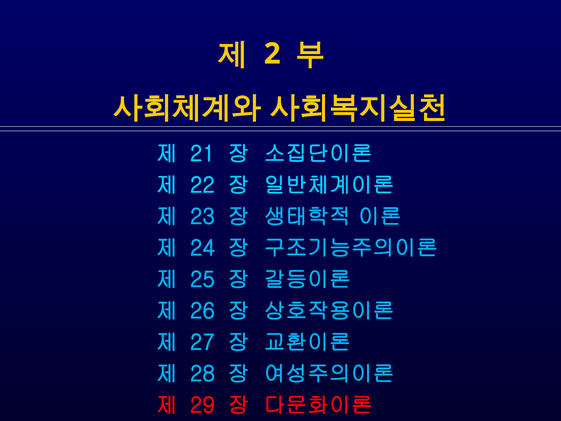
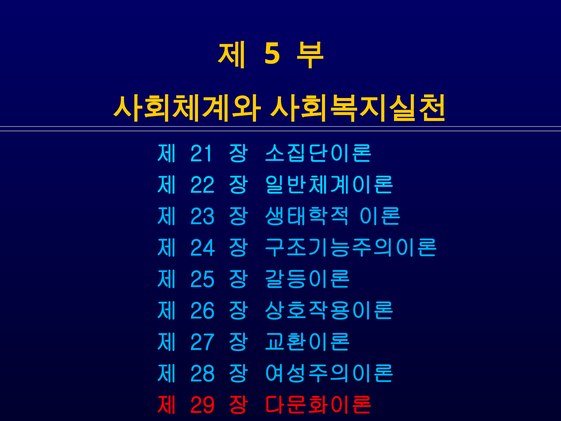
2: 2 -> 5
